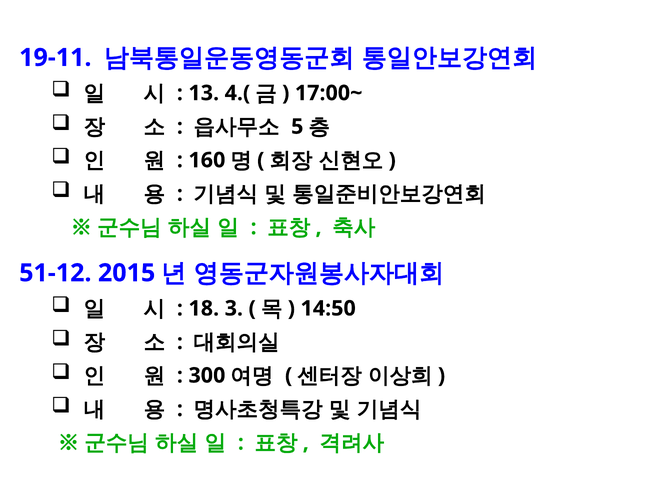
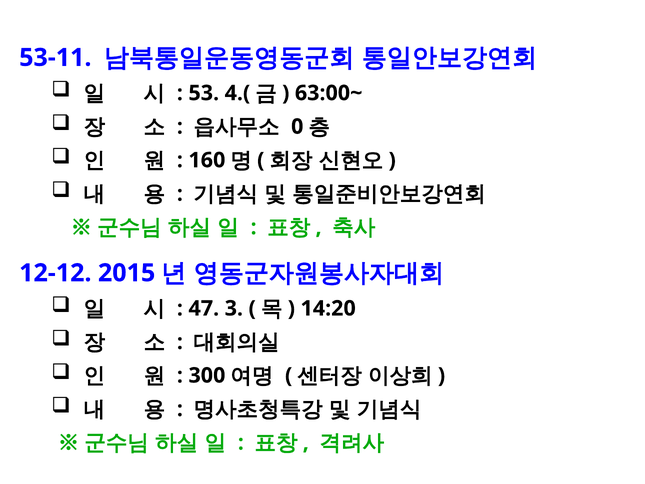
19-11: 19-11 -> 53-11
13: 13 -> 53
17:00~: 17:00~ -> 63:00~
5: 5 -> 0
51-12: 51-12 -> 12-12
18: 18 -> 47
14:50: 14:50 -> 14:20
